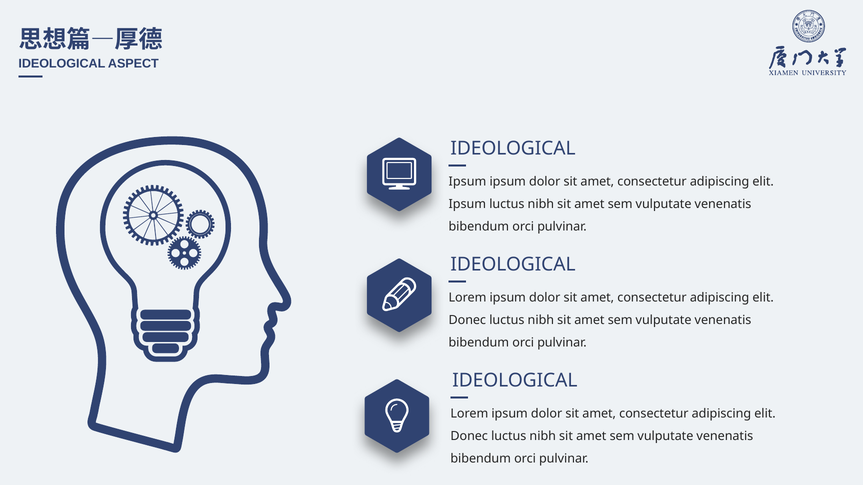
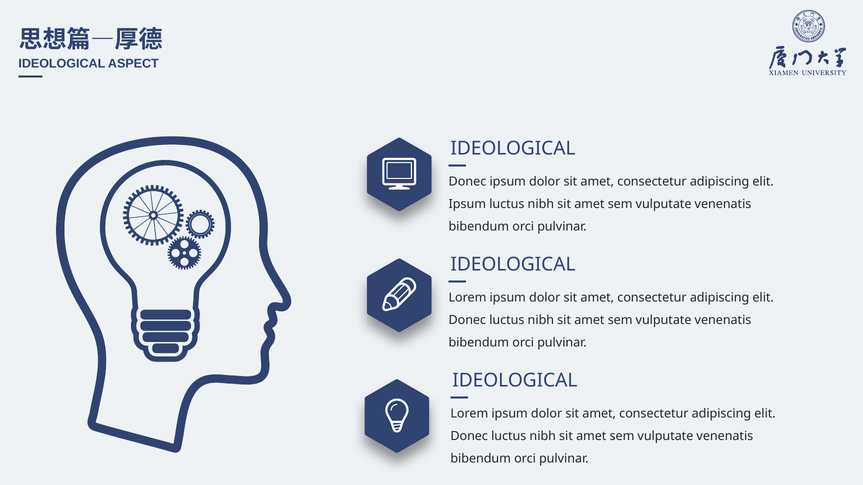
Ipsum at (467, 182): Ipsum -> Donec
